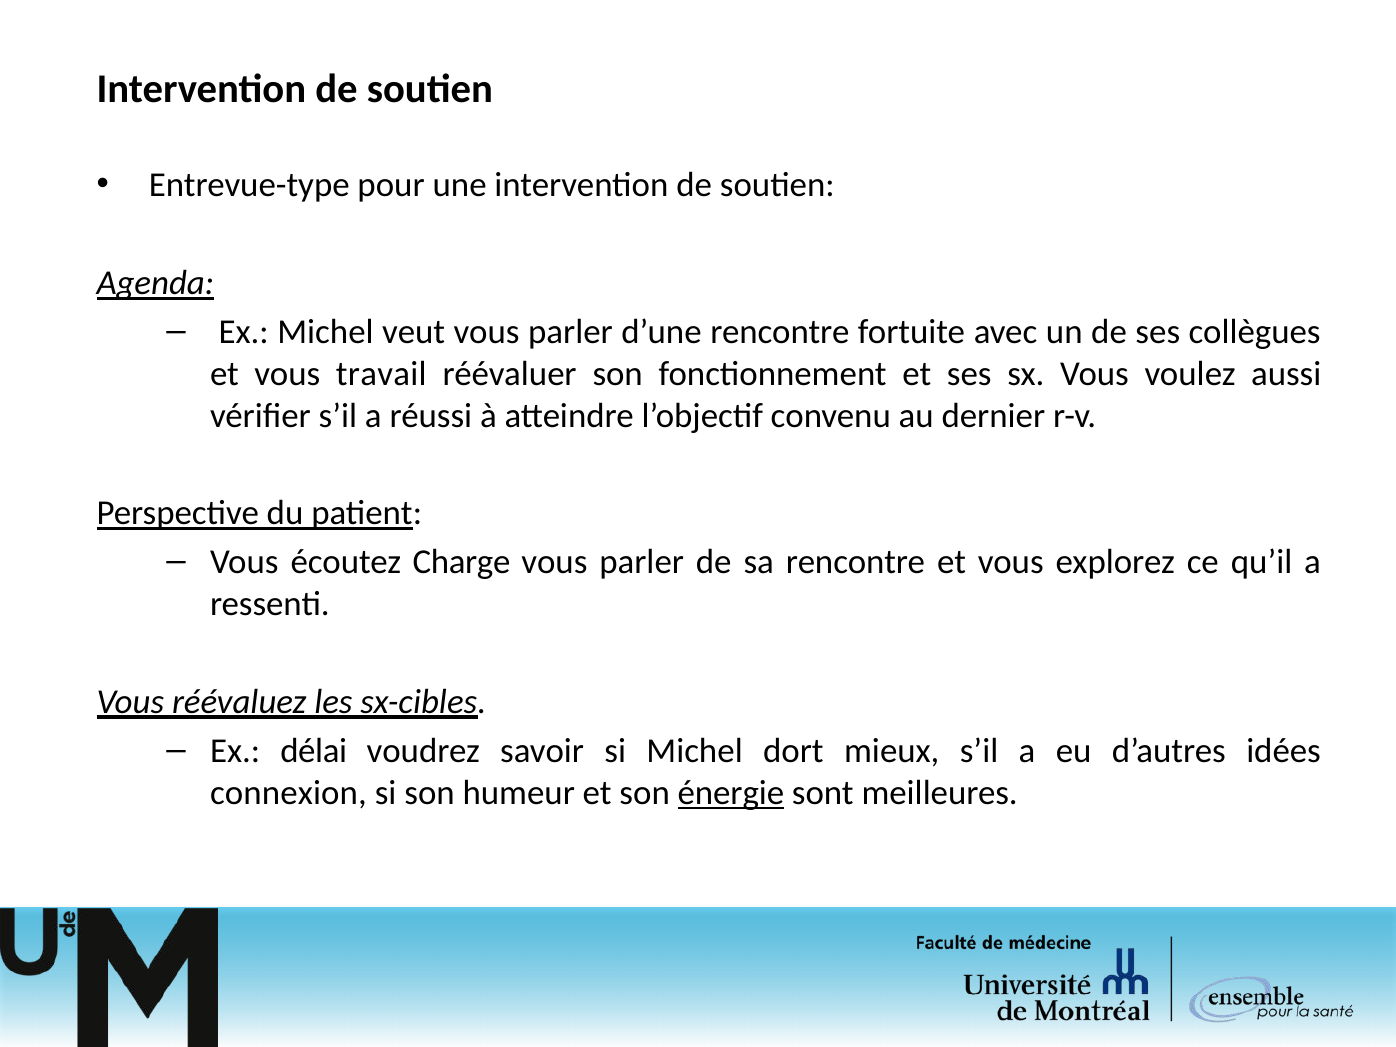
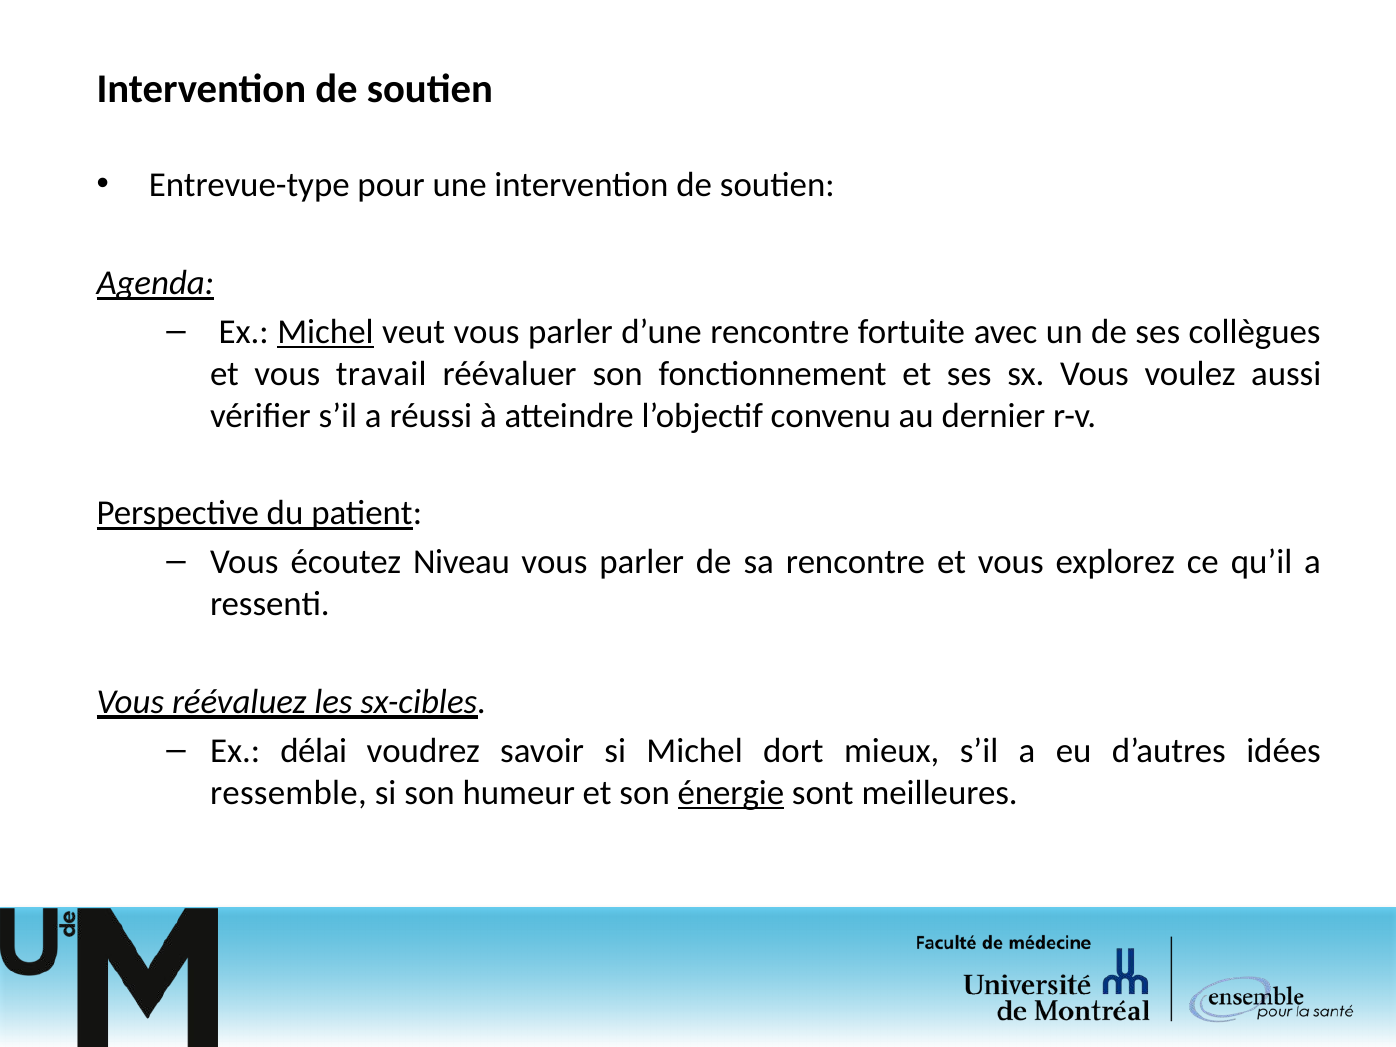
Michel at (326, 332) underline: none -> present
Charge: Charge -> Niveau
connexion: connexion -> ressemble
